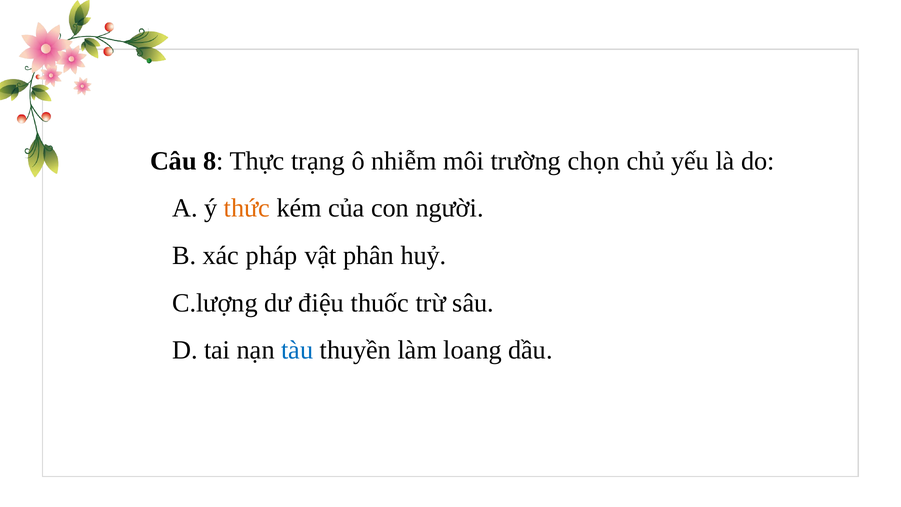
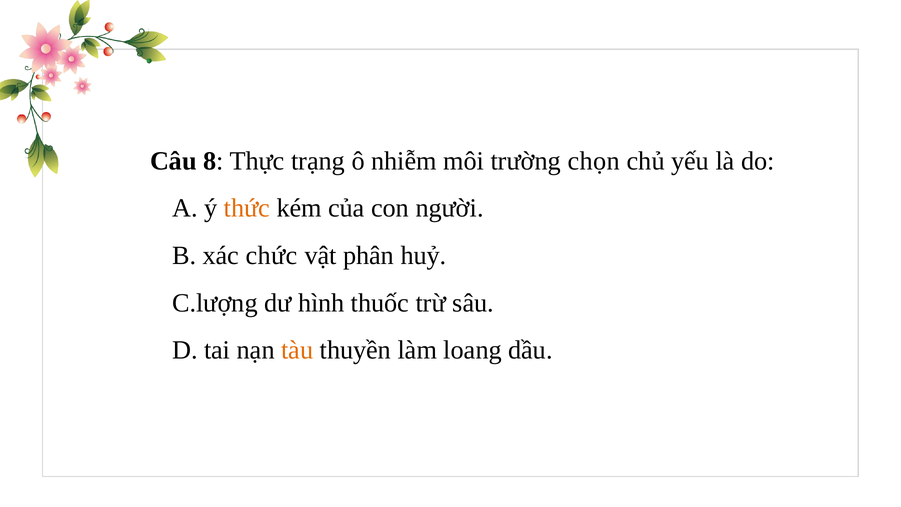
pháp: pháp -> chức
điệu: điệu -> hình
tàu colour: blue -> orange
